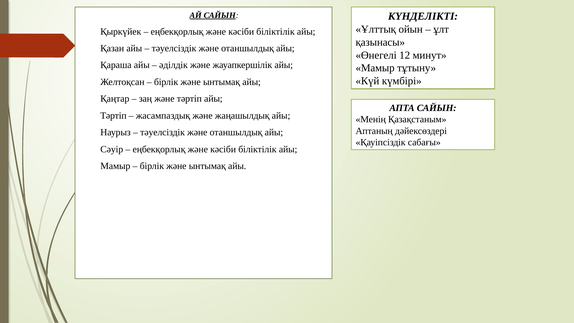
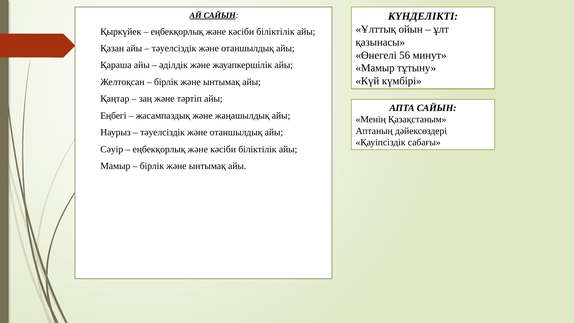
12: 12 -> 56
Тәртіп at (113, 116): Тәртіп -> Еңбегі
